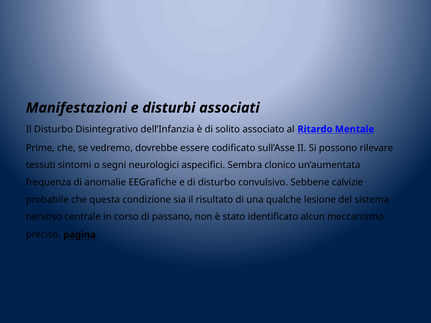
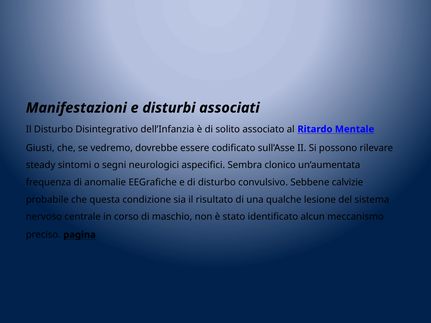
Prime: Prime -> Giusti
tessuti: tessuti -> steady
passano: passano -> maschio
